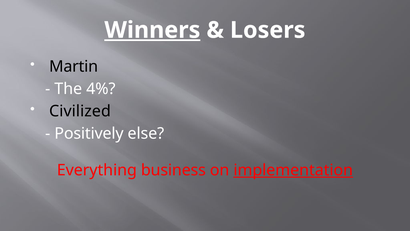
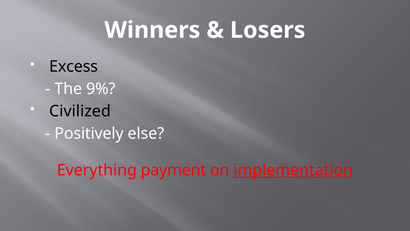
Winners underline: present -> none
Martin: Martin -> Excess
4%: 4% -> 9%
business: business -> payment
